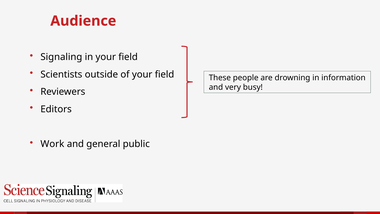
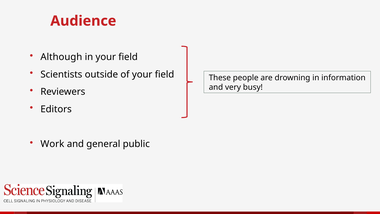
Signaling: Signaling -> Although
